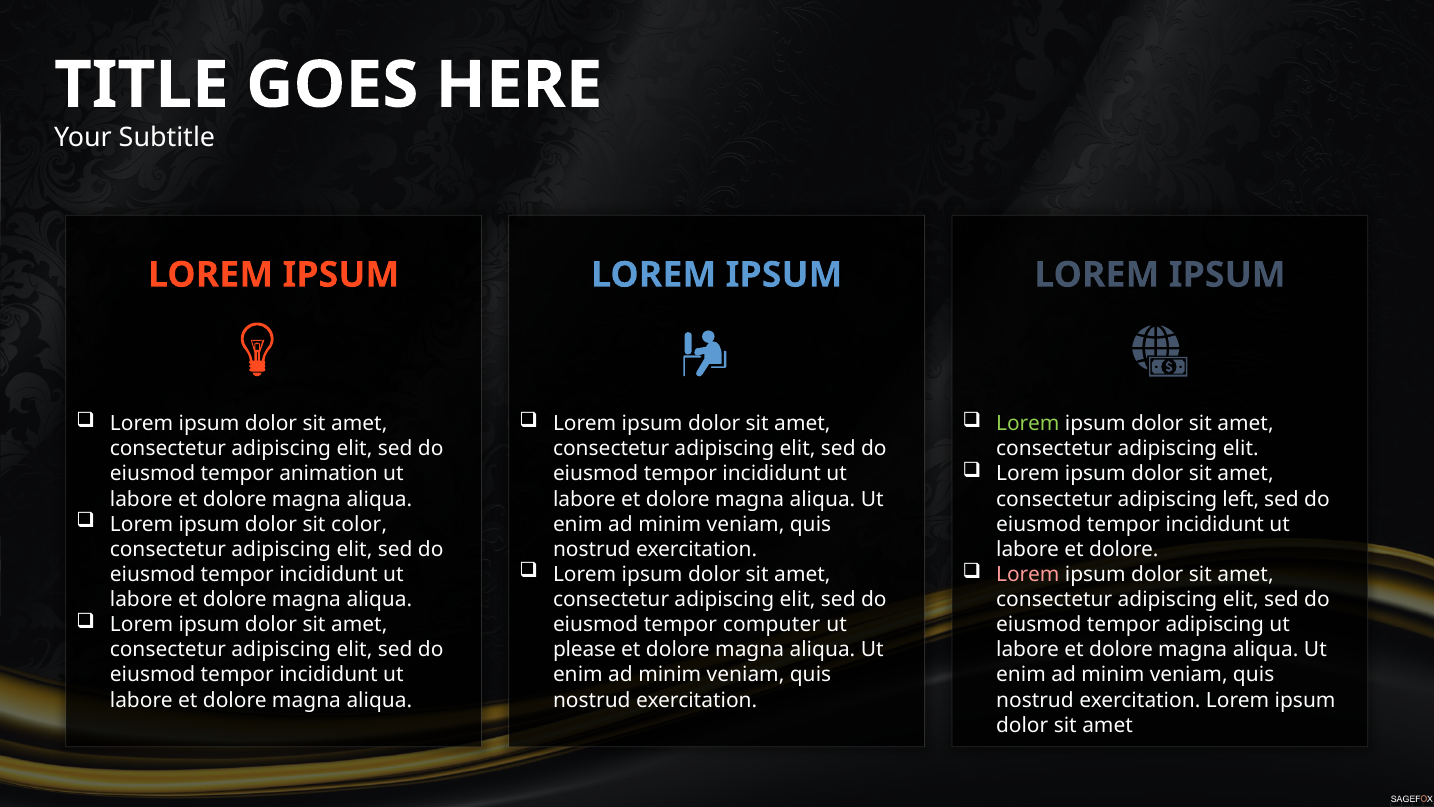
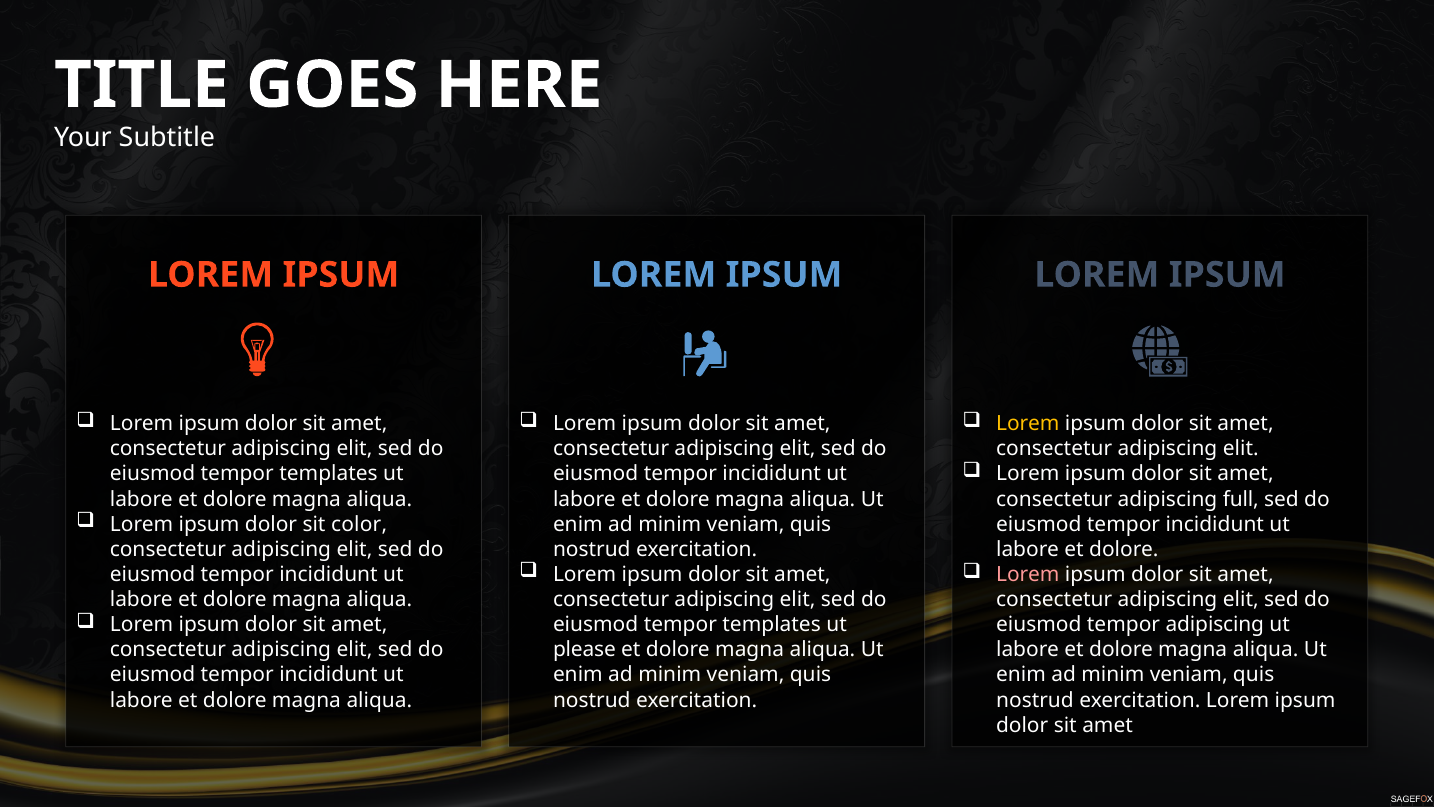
Lorem at (1028, 424) colour: light green -> yellow
animation at (329, 474): animation -> templates
left: left -> full
computer at (772, 624): computer -> templates
